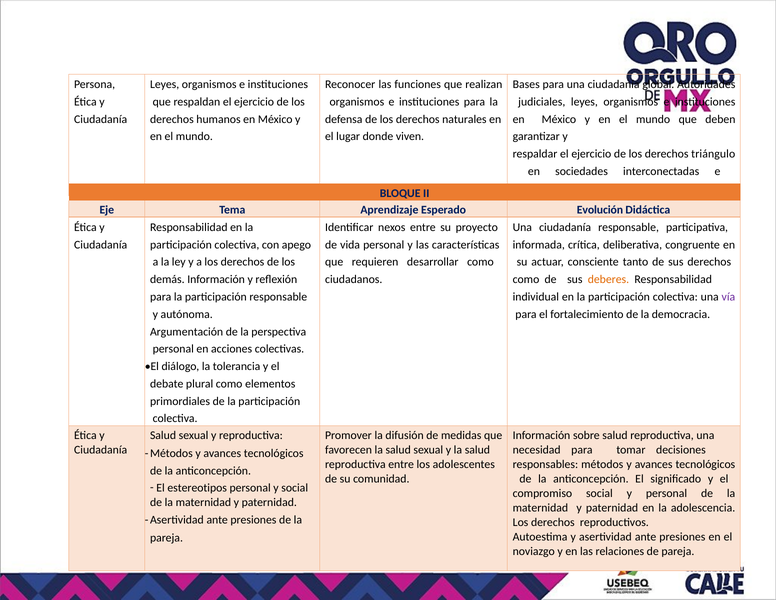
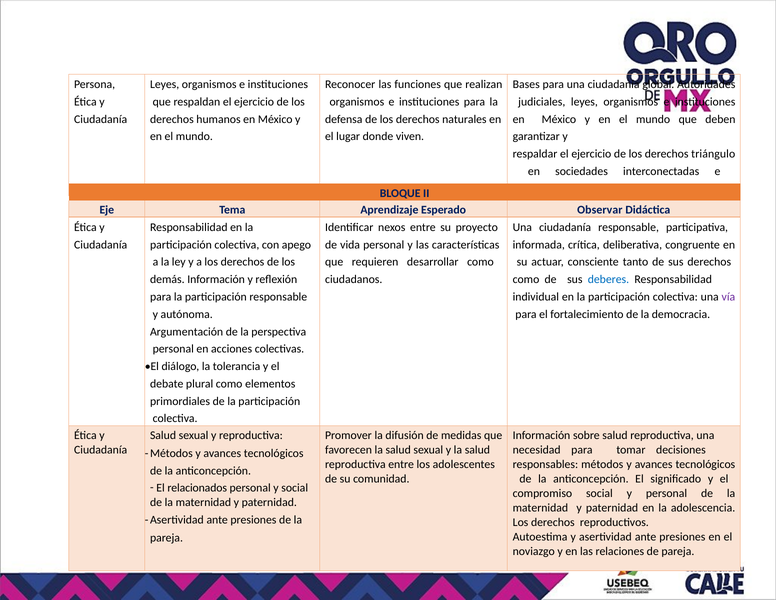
Evolución: Evolución -> Observar
deberes colour: orange -> blue
estereotipos: estereotipos -> relacionados
